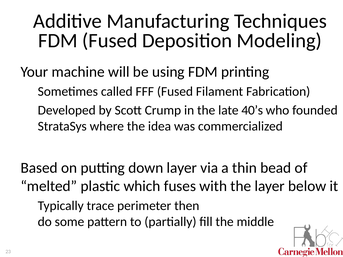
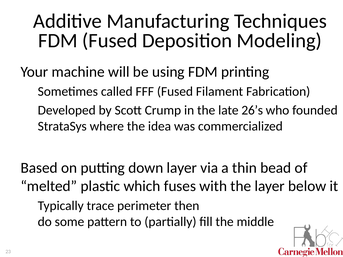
40’s: 40’s -> 26’s
